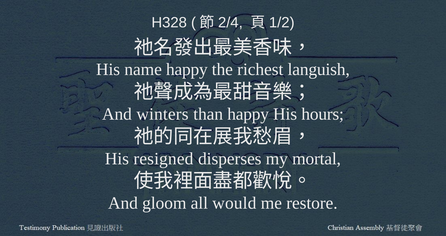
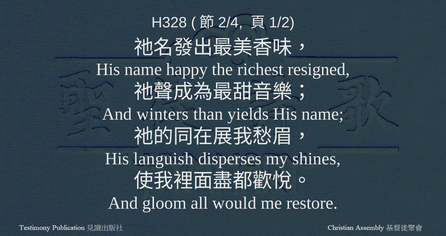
languish: languish -> resigned
than happy: happy -> yields
hours at (323, 114): hours -> name
resigned: resigned -> languish
mortal: mortal -> shines
